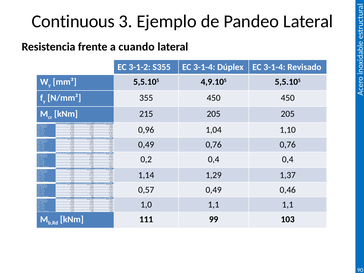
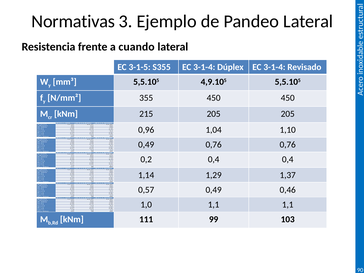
Continuous: Continuous -> Normativas
3-1-2: 3-1-2 -> 3-1-5
